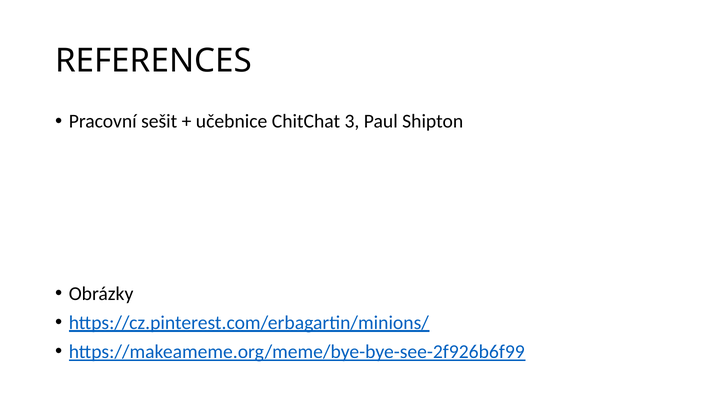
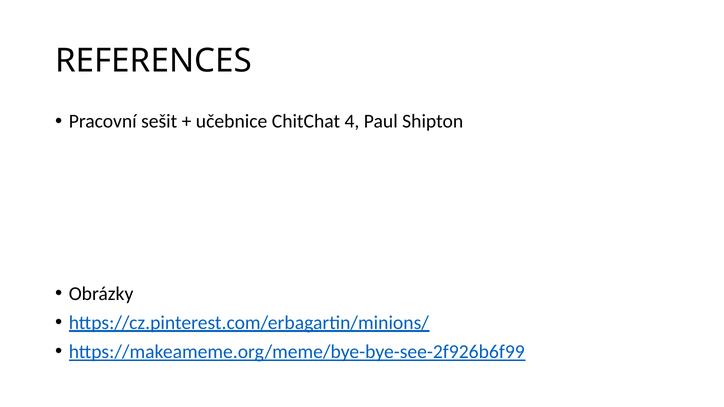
3: 3 -> 4
